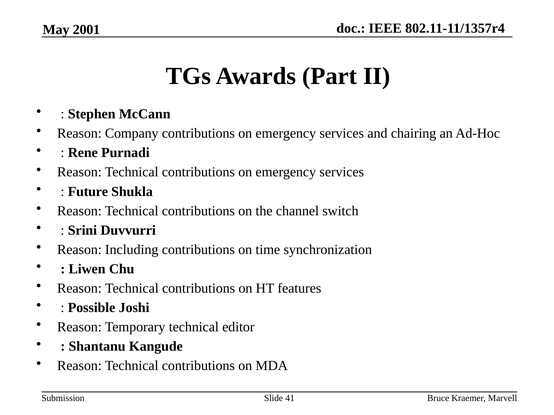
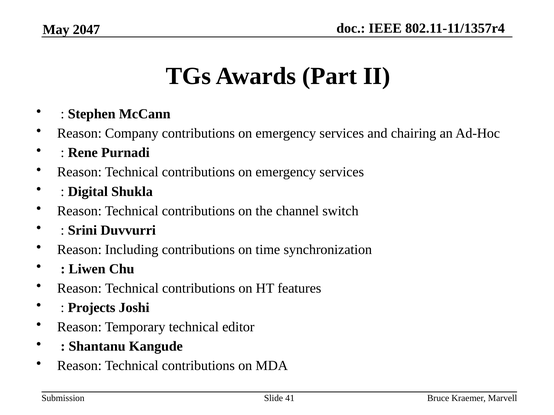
2001: 2001 -> 2047
Future: Future -> Digital
Possible: Possible -> Projects
